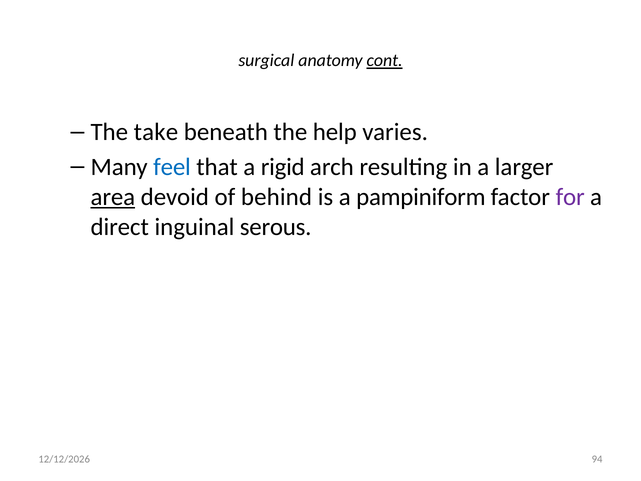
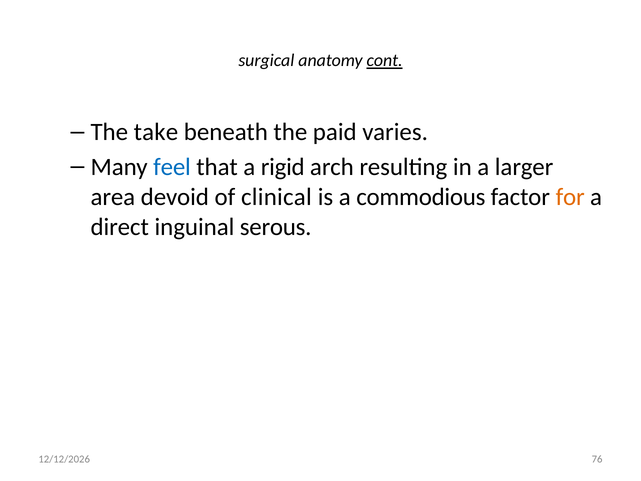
help: help -> paid
area underline: present -> none
behind: behind -> clinical
pampiniform: pampiniform -> commodious
for colour: purple -> orange
94: 94 -> 76
